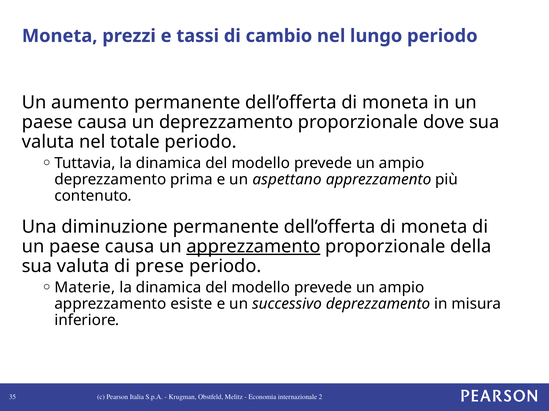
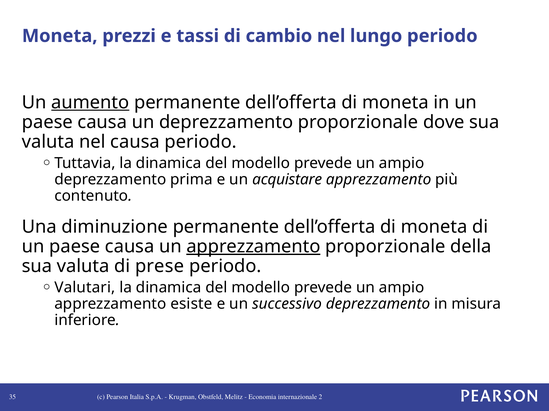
aumento underline: none -> present
nel totale: totale -> causa
aspettano: aspettano -> acquistare
Materie: Materie -> Valutari
